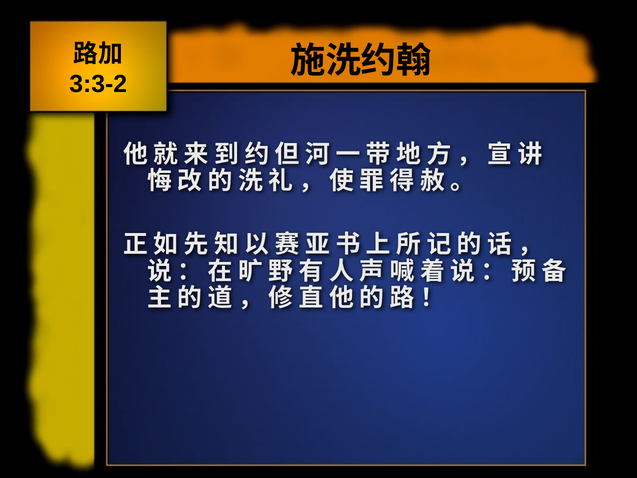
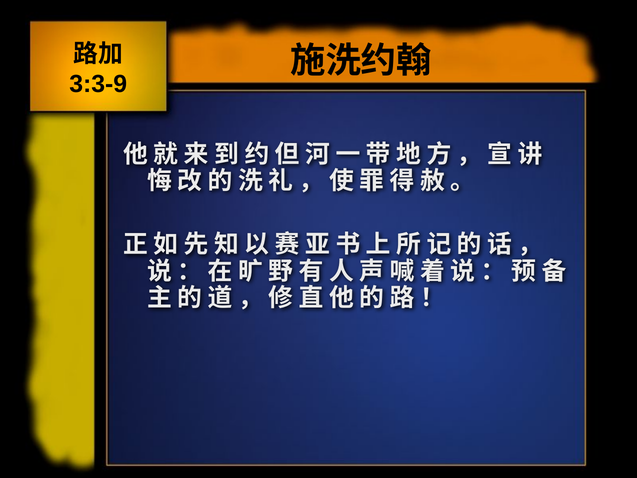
3:3-2: 3:3-2 -> 3:3-9
